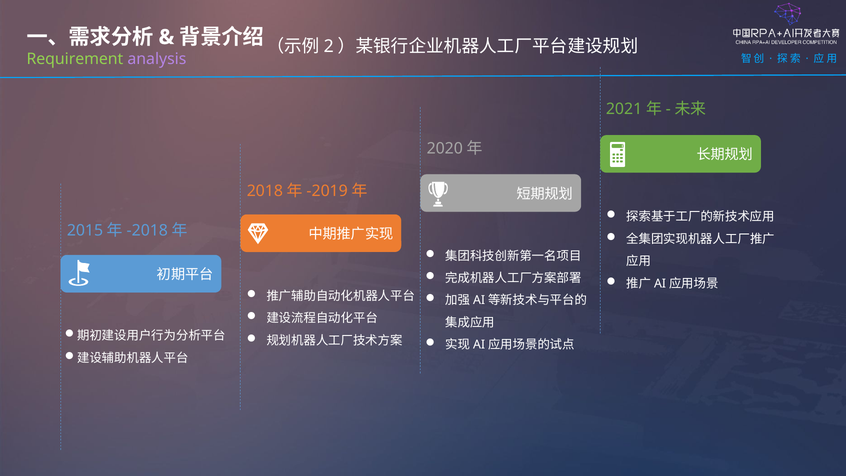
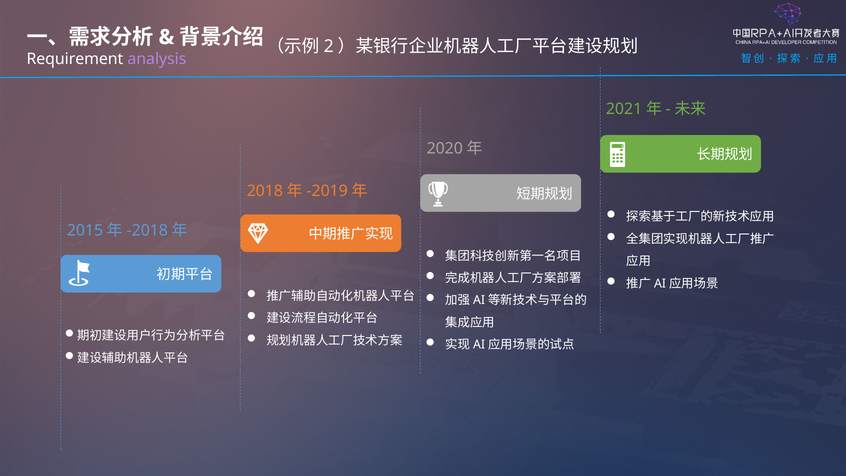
Requirement colour: light green -> white
